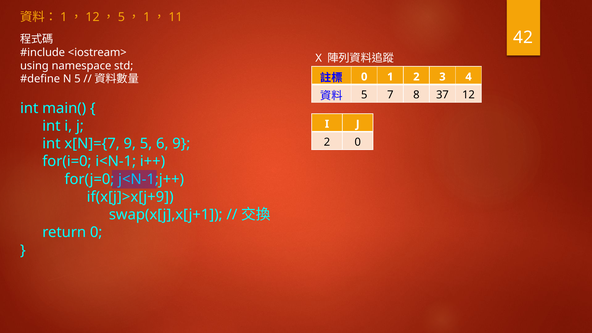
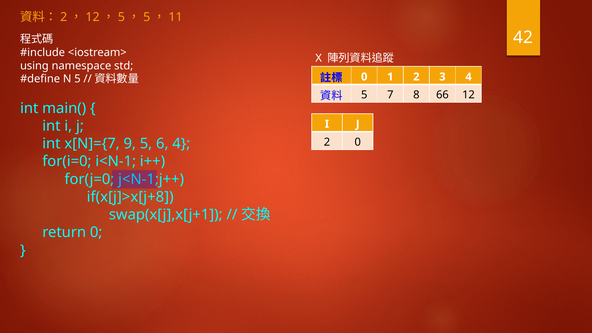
1 at (64, 17): 1 -> 2
1 at (147, 17): 1 -> 5
37: 37 -> 66
6 9: 9 -> 4
if(x[j]>x[j+9: if(x[j]>x[j+9 -> if(x[j]>x[j+8
